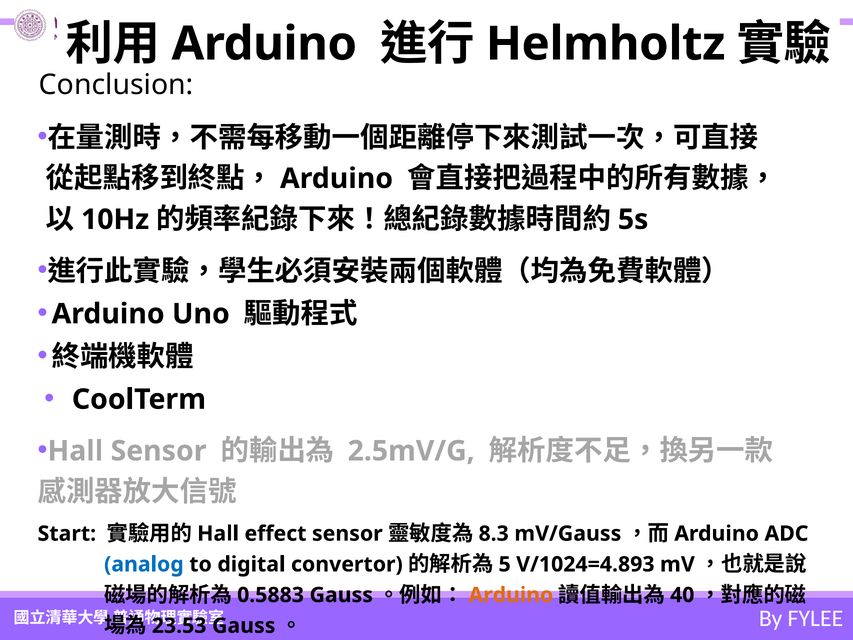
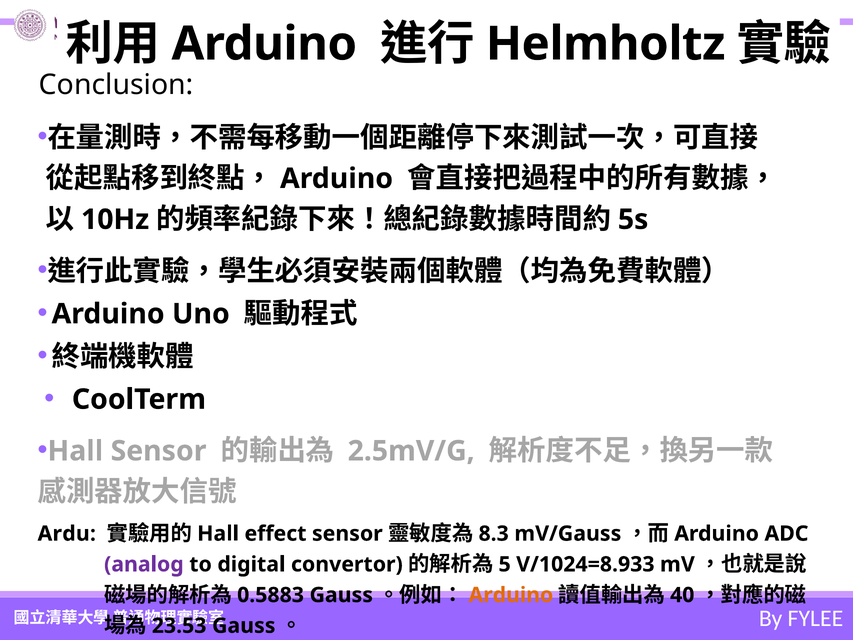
Start: Start -> Ardu
analog colour: blue -> purple
V/1024=4.893: V/1024=4.893 -> V/1024=8.933
